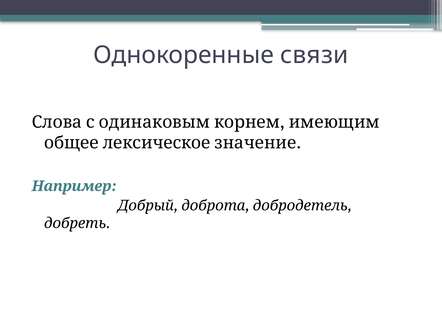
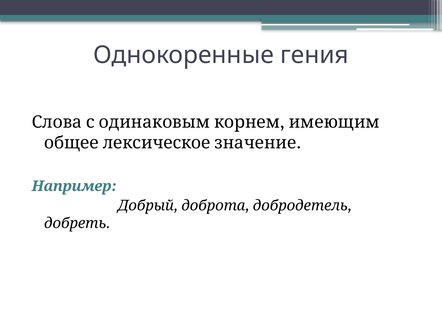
связи: связи -> гения
